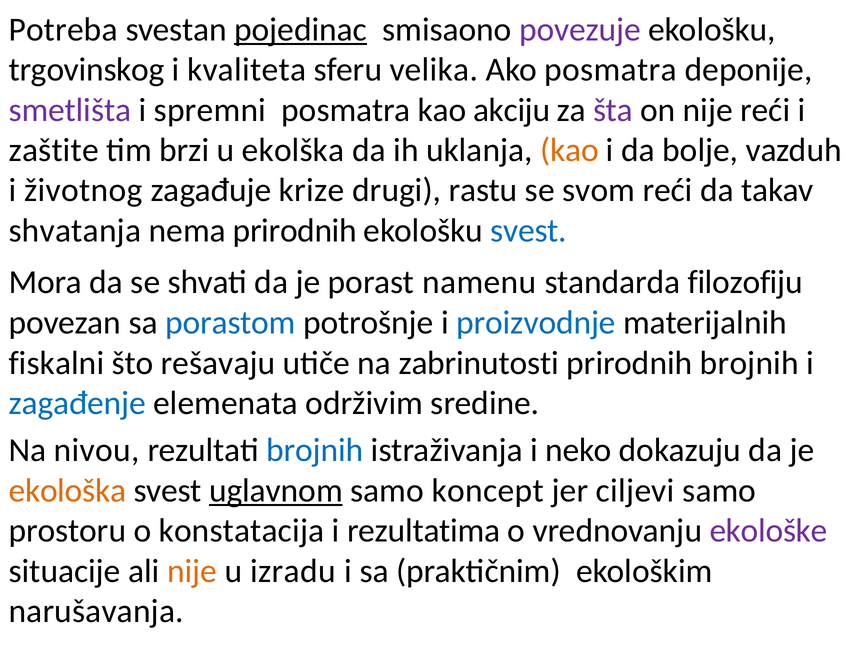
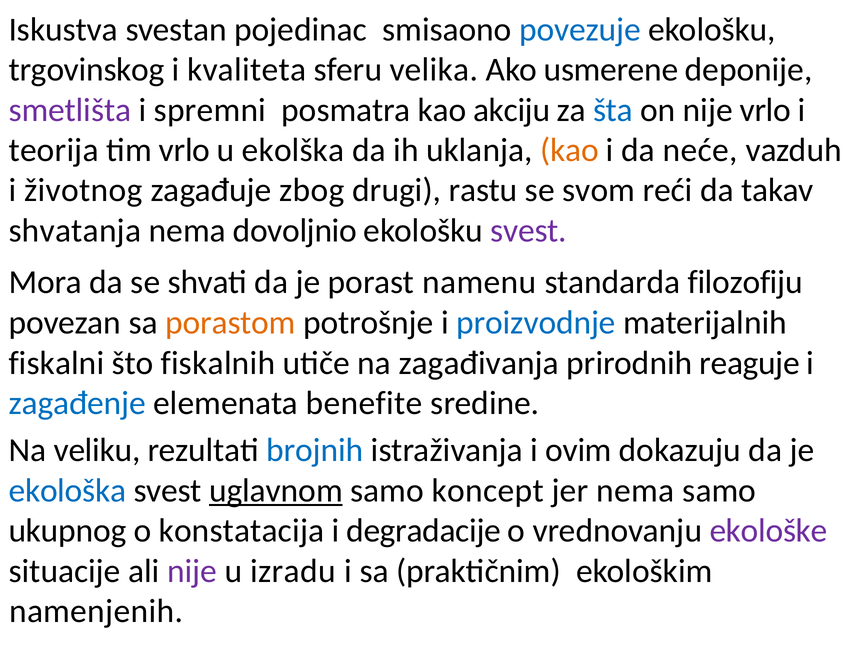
Potreba: Potreba -> Iskustva
pojedinac underline: present -> none
povezuje colour: purple -> blue
Ako posmatra: posmatra -> usmerene
šta colour: purple -> blue
nije reći: reći -> vrlo
zaštite: zaštite -> teorija
tim brzi: brzi -> vrlo
bolje: bolje -> neće
krize: krize -> zbog
nema prirodnih: prirodnih -> dovoljnio
svest at (529, 230) colour: blue -> purple
porastom colour: blue -> orange
rešavaju: rešavaju -> fiskalnih
zabrinutosti: zabrinutosti -> zagađivanja
prirodnih brojnih: brojnih -> reaguje
održivim: održivim -> benefite
nivou: nivou -> veliku
neko: neko -> ovim
ekološka colour: orange -> blue
jer ciljevi: ciljevi -> nema
prostoru: prostoru -> ukupnog
rezultatima: rezultatima -> degradacije
nije at (192, 571) colour: orange -> purple
narušavanja: narušavanja -> namenjenih
